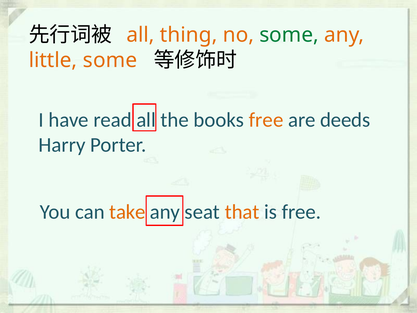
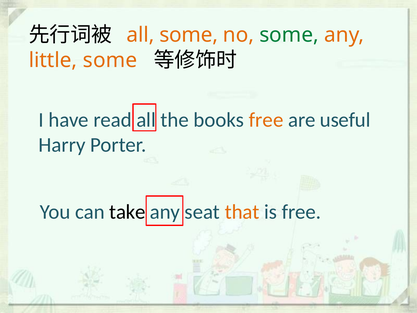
all thing: thing -> some
deeds: deeds -> useful
take colour: orange -> black
